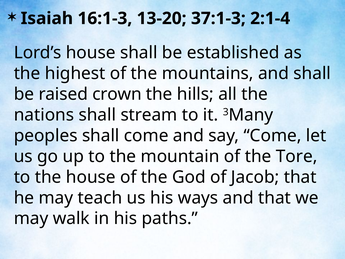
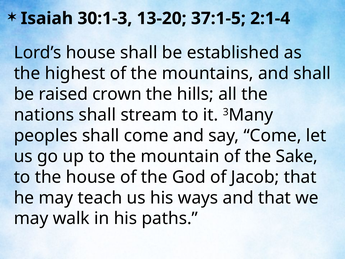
16:1-3: 16:1-3 -> 30:1-3
37:1-3: 37:1-3 -> 37:1-5
Tore: Tore -> Sake
